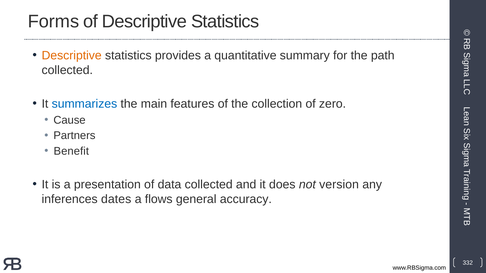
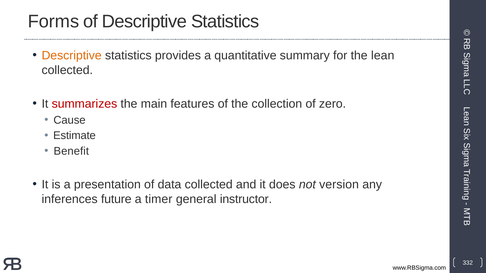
path: path -> lean
summarizes colour: blue -> red
Partners: Partners -> Estimate
dates: dates -> future
flows: flows -> timer
accuracy: accuracy -> instructor
